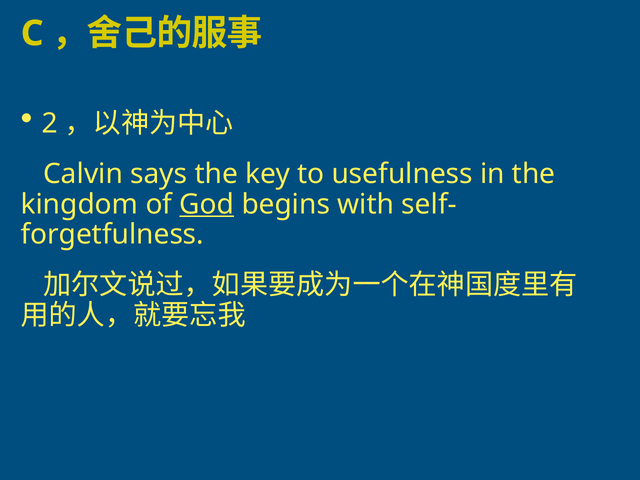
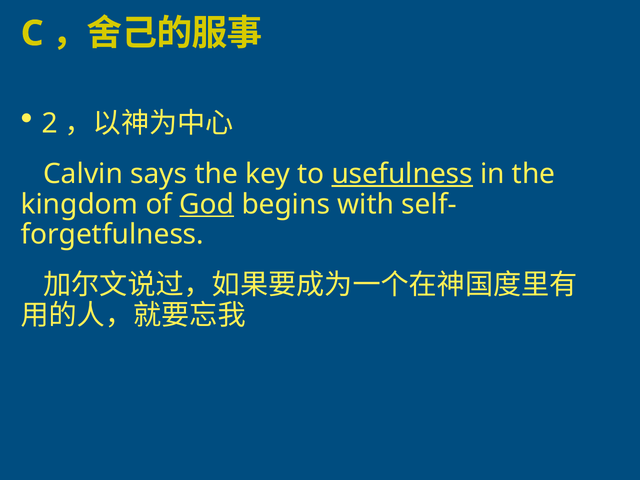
usefulness underline: none -> present
